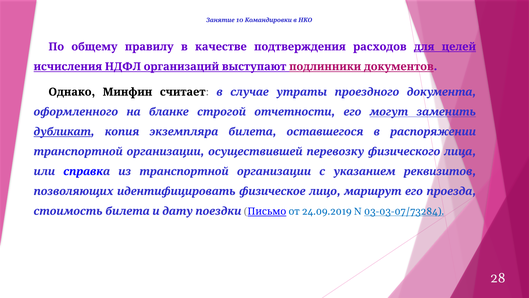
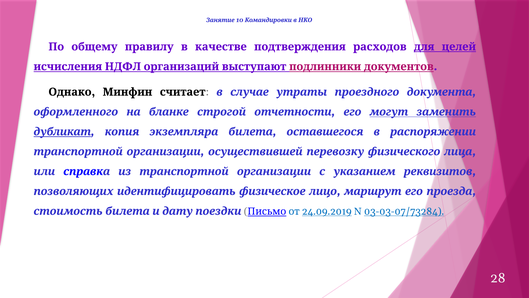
24.09.2019 underline: none -> present
